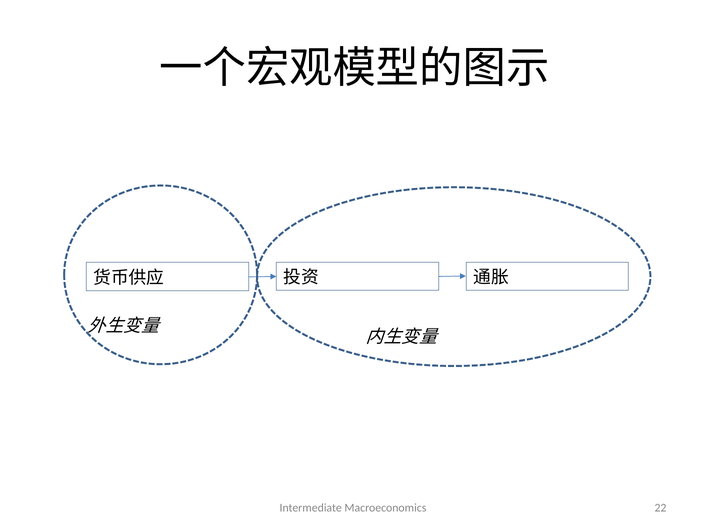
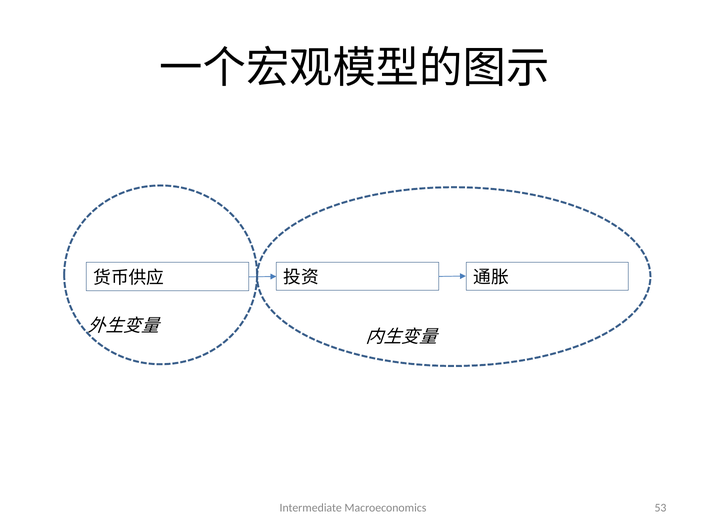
22: 22 -> 53
